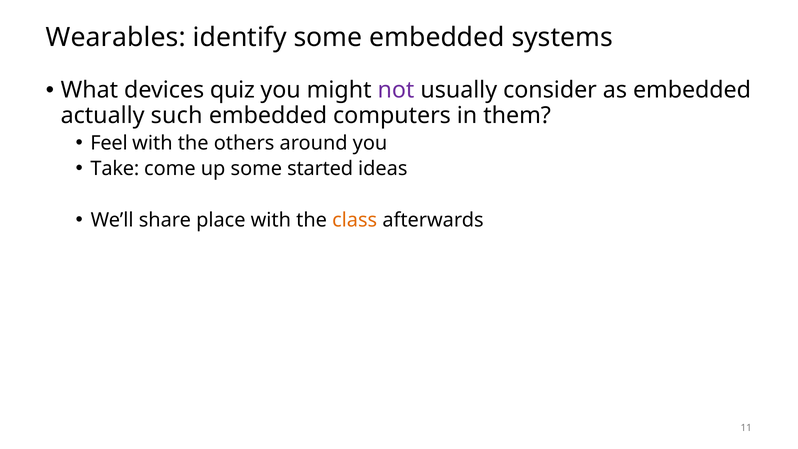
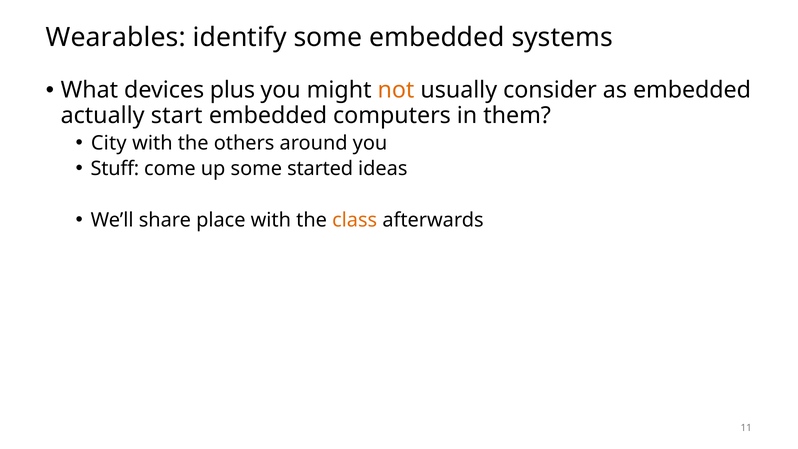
quiz: quiz -> plus
not colour: purple -> orange
such: such -> start
Feel: Feel -> City
Take: Take -> Stuff
